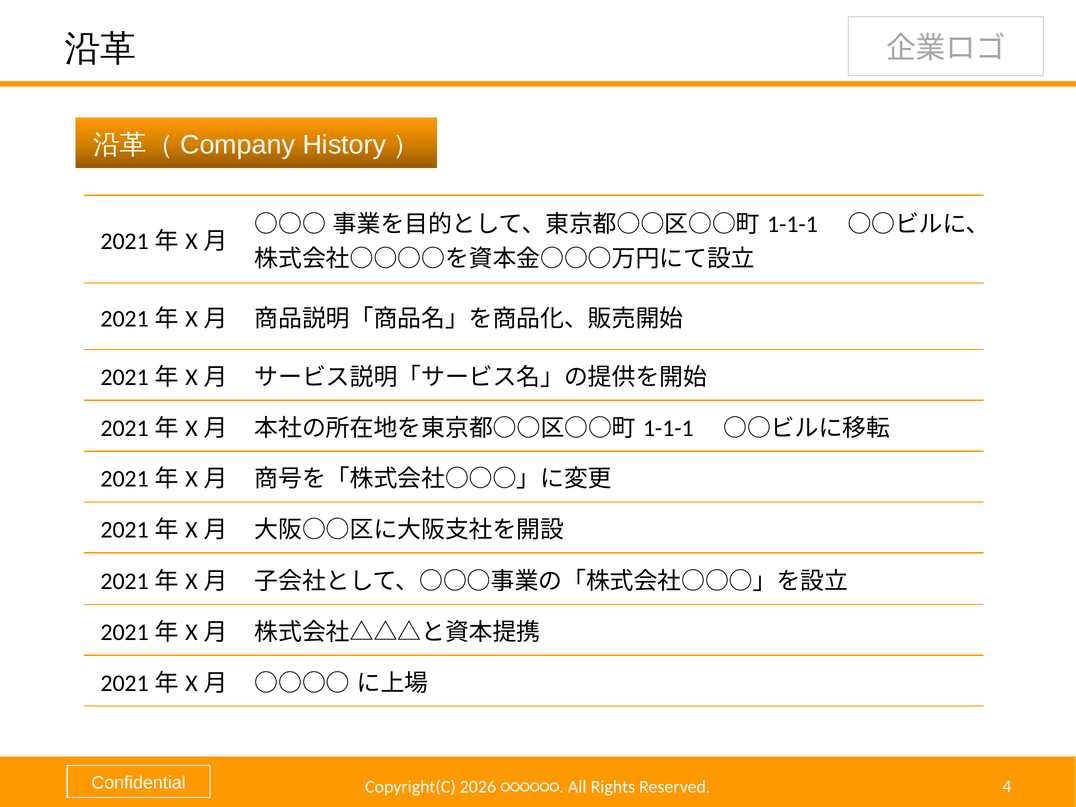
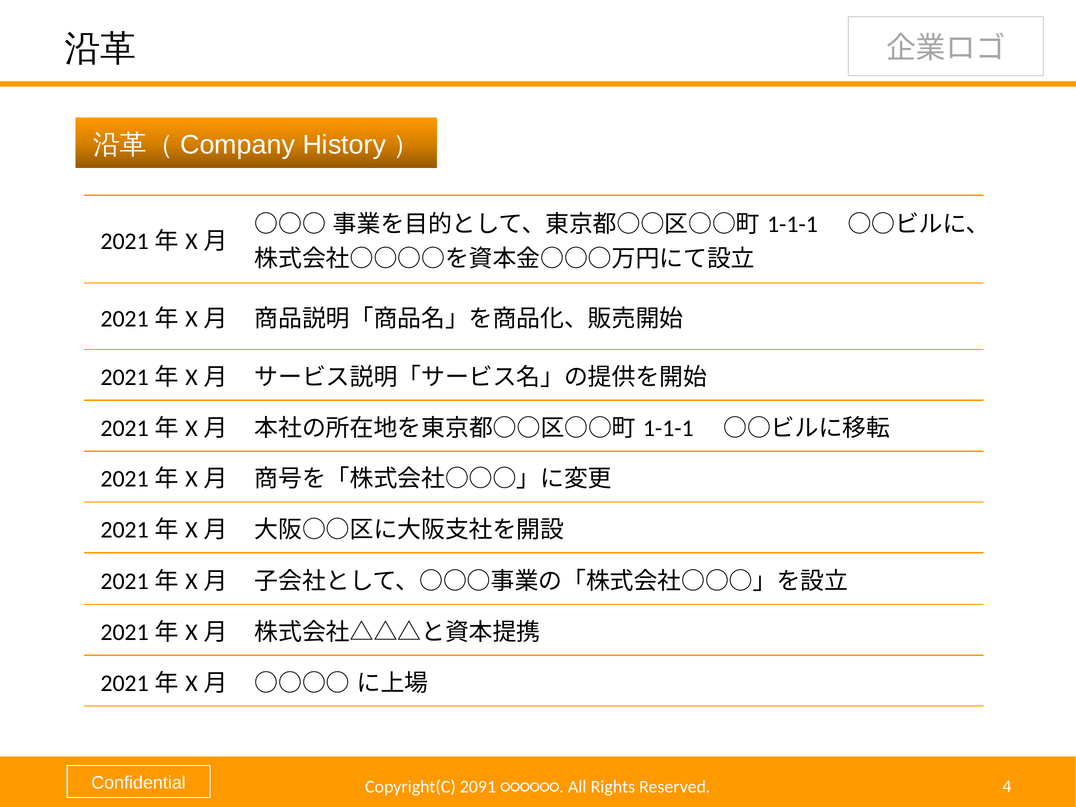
2026: 2026 -> 2091
